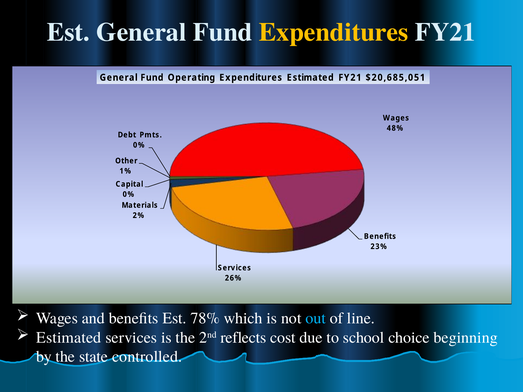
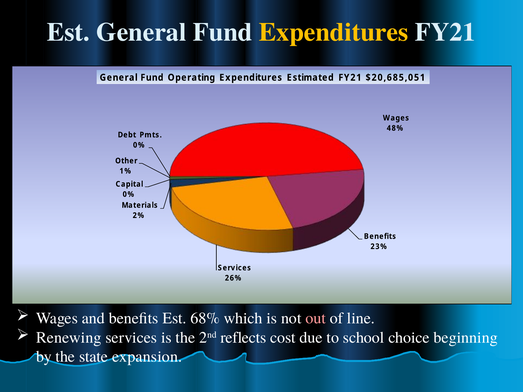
78%: 78% -> 68%
out colour: light blue -> pink
Estimated at (69, 338): Estimated -> Renewing
controlled: controlled -> expansion
